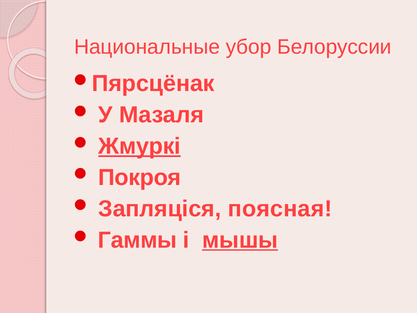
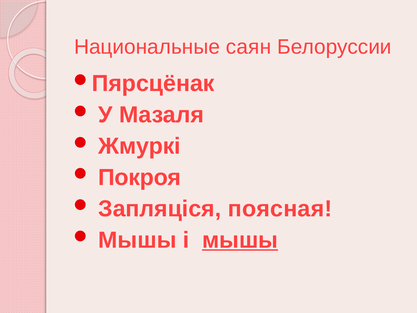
убор: убор -> саян
Жмуркі underline: present -> none
Гаммы at (137, 240): Гаммы -> Мышы
